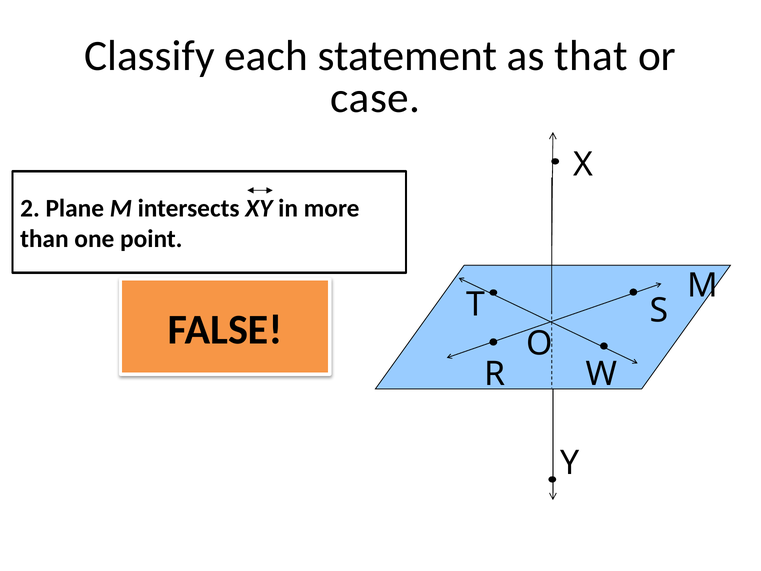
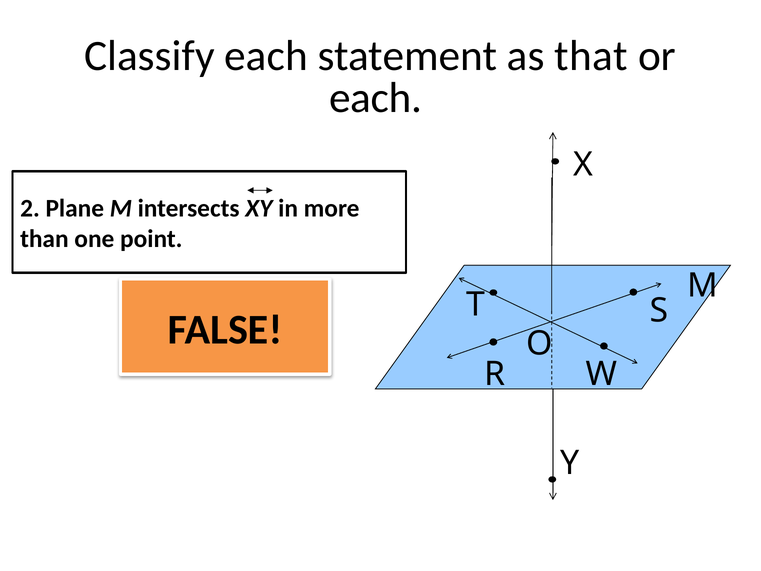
case at (375, 98): case -> each
